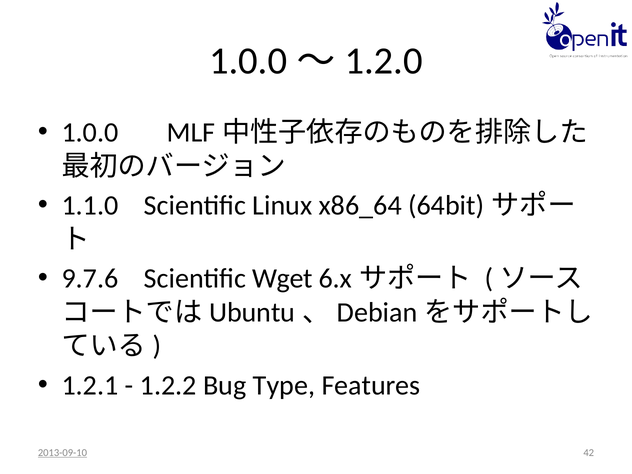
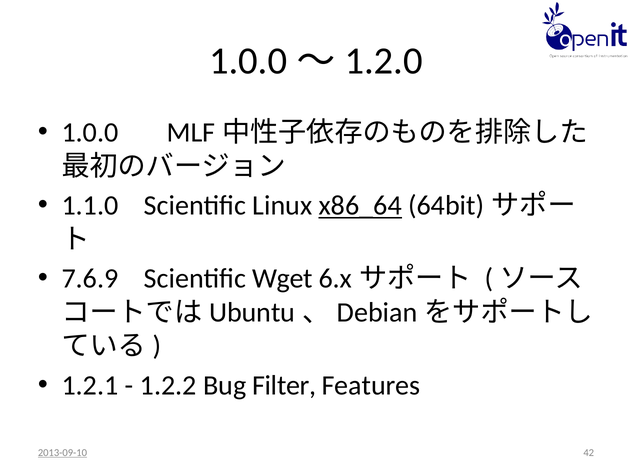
x86_64 underline: none -> present
9.7.6: 9.7.6 -> 7.6.9
Type: Type -> Filter
